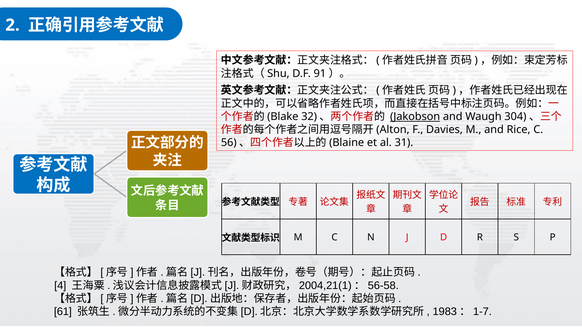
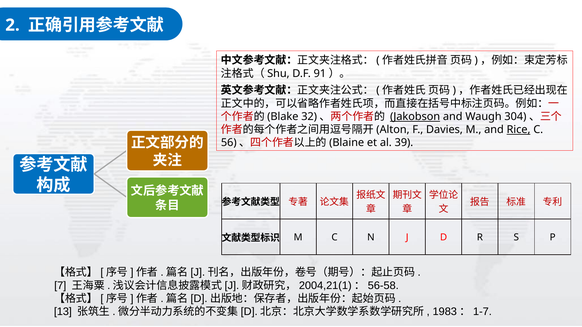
Rice underline: none -> present
31: 31 -> 39
4: 4 -> 7
61: 61 -> 13
